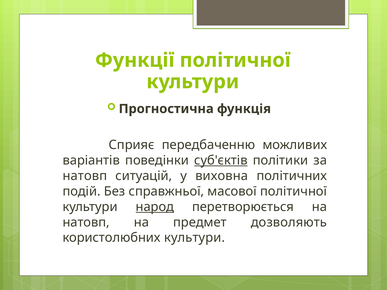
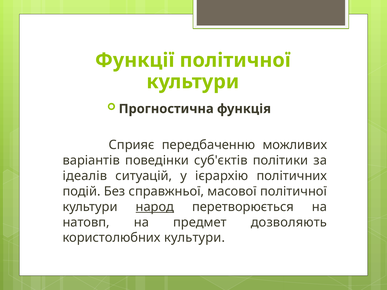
суб'єктів underline: present -> none
натовп at (85, 176): натовп -> ідеалів
виховна: виховна -> ієрархію
